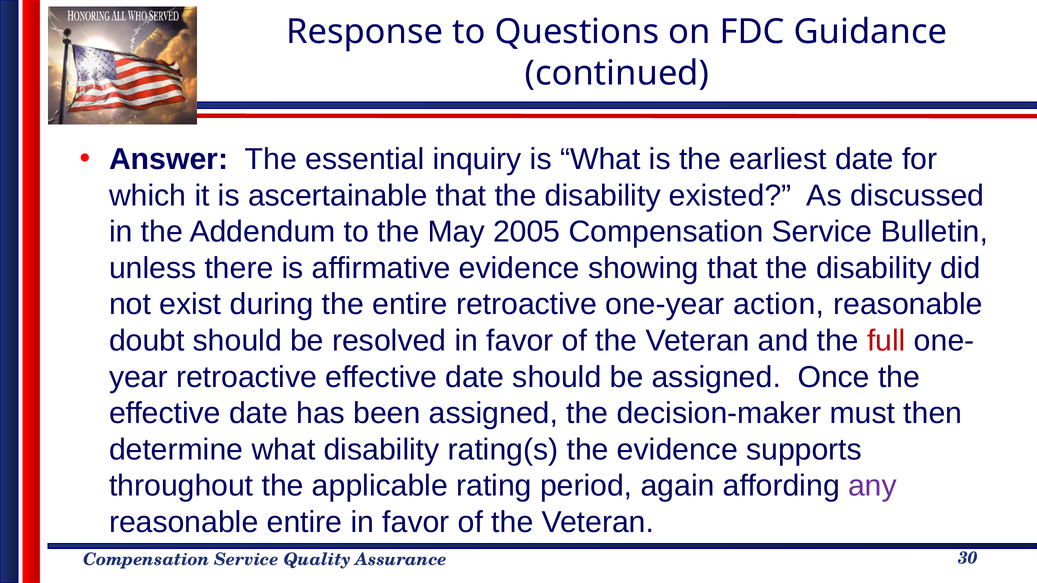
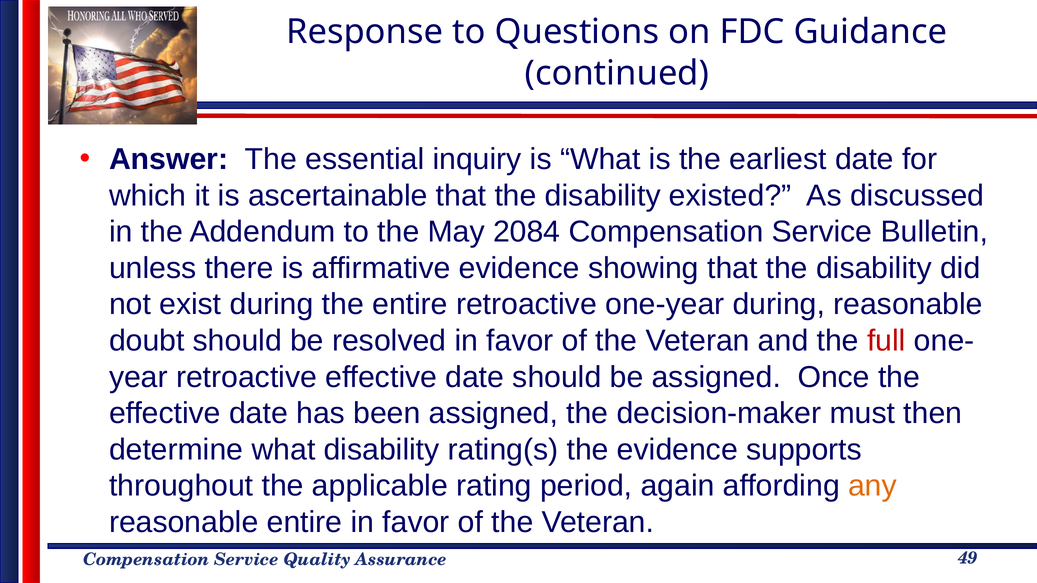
2005: 2005 -> 2084
one-year action: action -> during
any colour: purple -> orange
30: 30 -> 49
